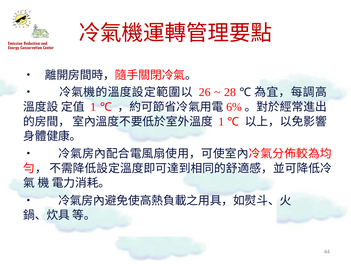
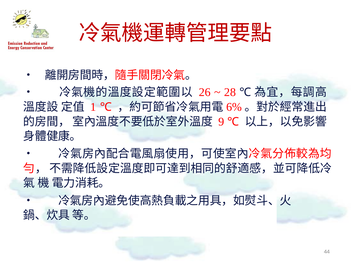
1 at (221, 121): 1 -> 9
